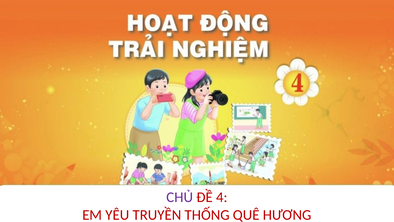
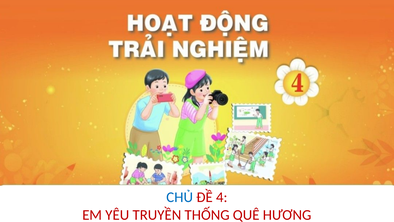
CHỦ colour: purple -> blue
